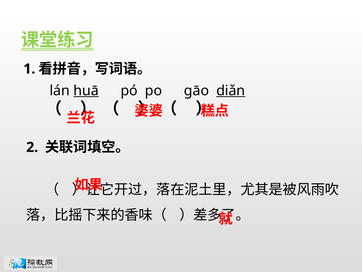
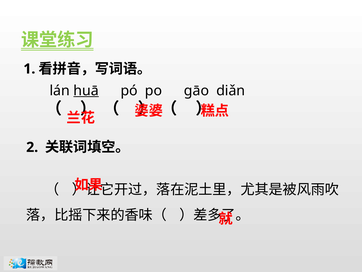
diǎn underline: present -> none
